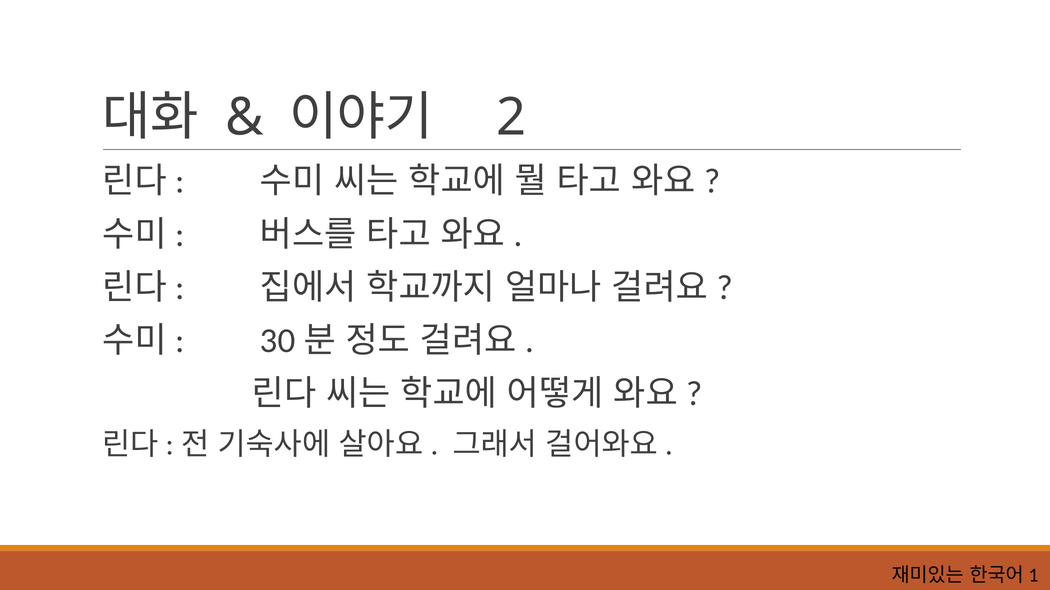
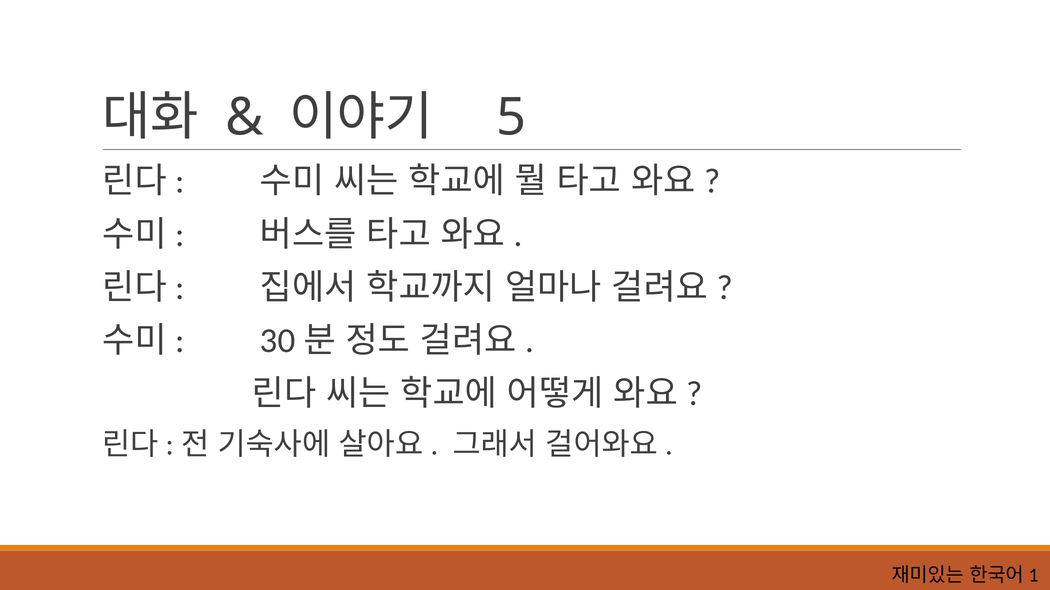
2: 2 -> 5
